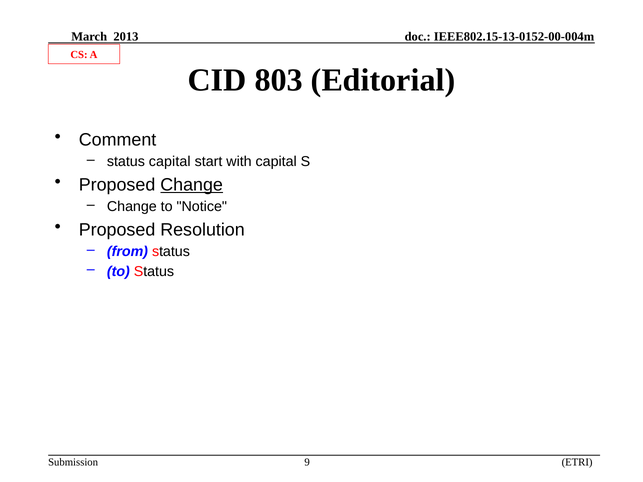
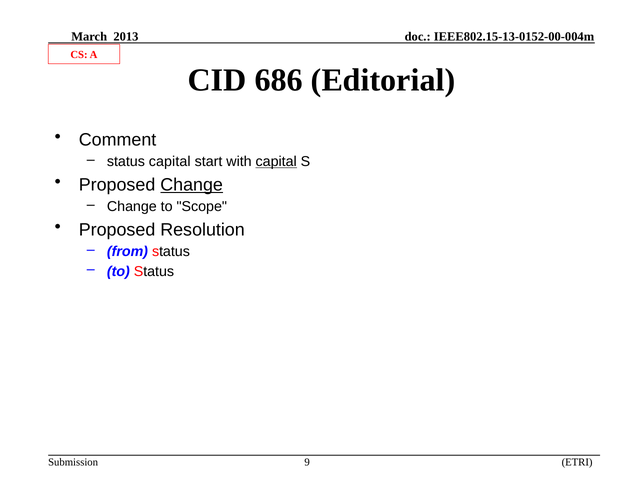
803: 803 -> 686
capital at (276, 162) underline: none -> present
Notice: Notice -> Scope
